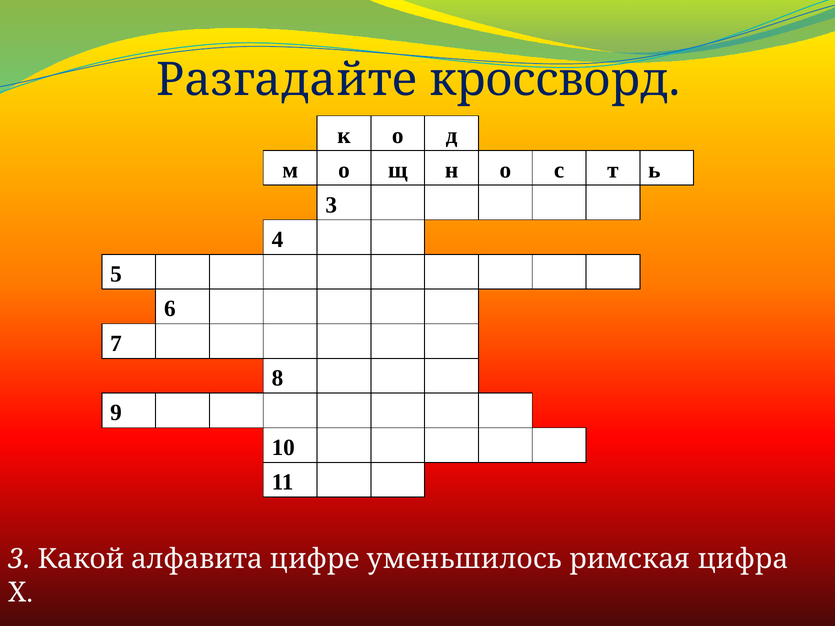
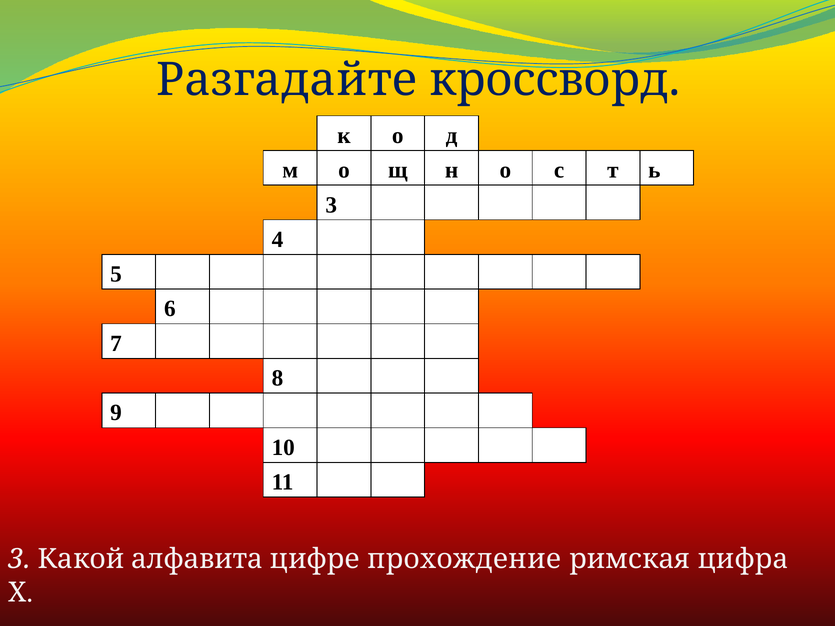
уменьшилось: уменьшилось -> прохождение
